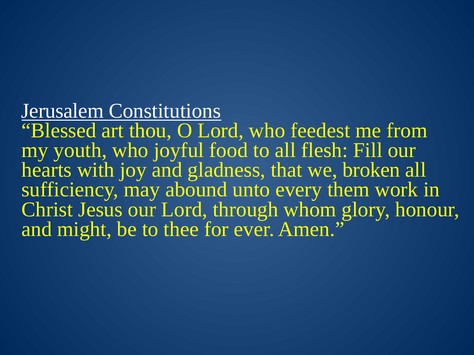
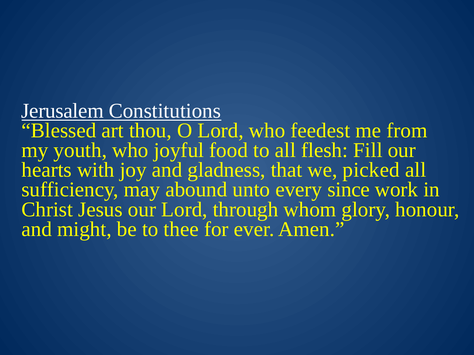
broken: broken -> picked
them: them -> since
